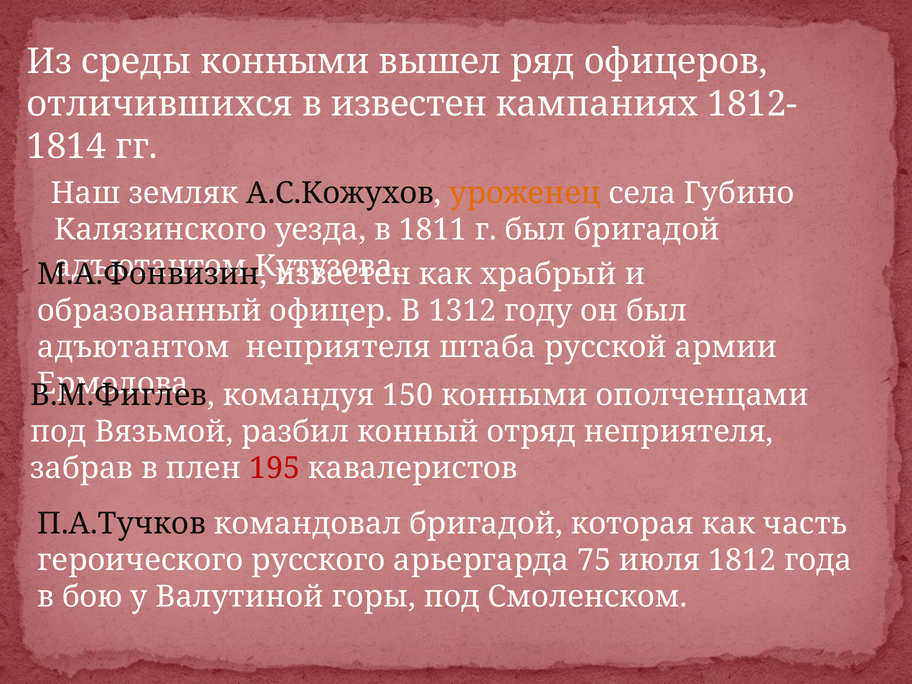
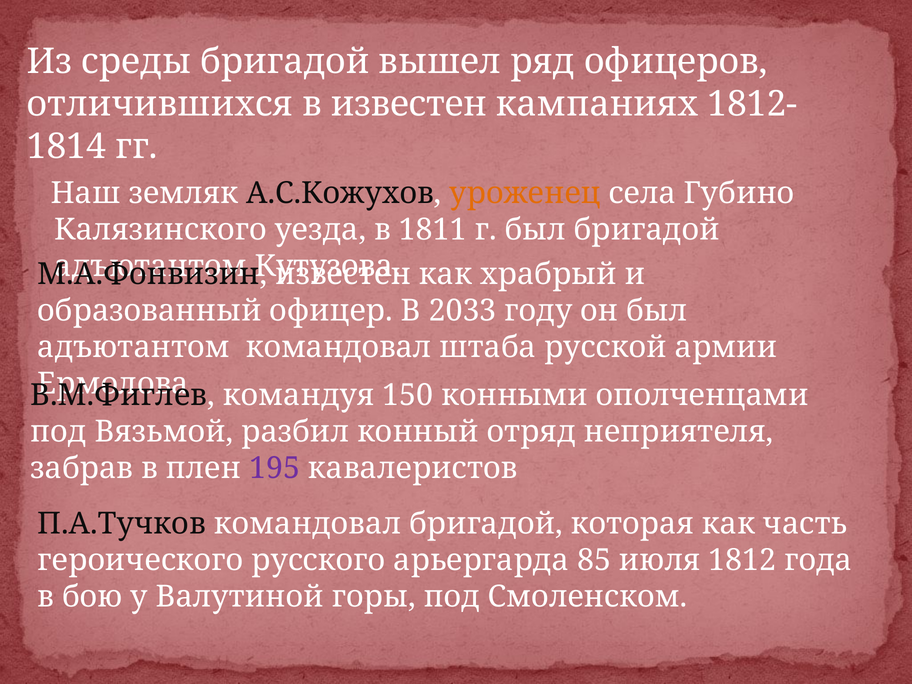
среды конными: конными -> бригадой
1312: 1312 -> 2033
адъютантом неприятеля: неприятеля -> командовал
195 colour: red -> purple
75: 75 -> 85
